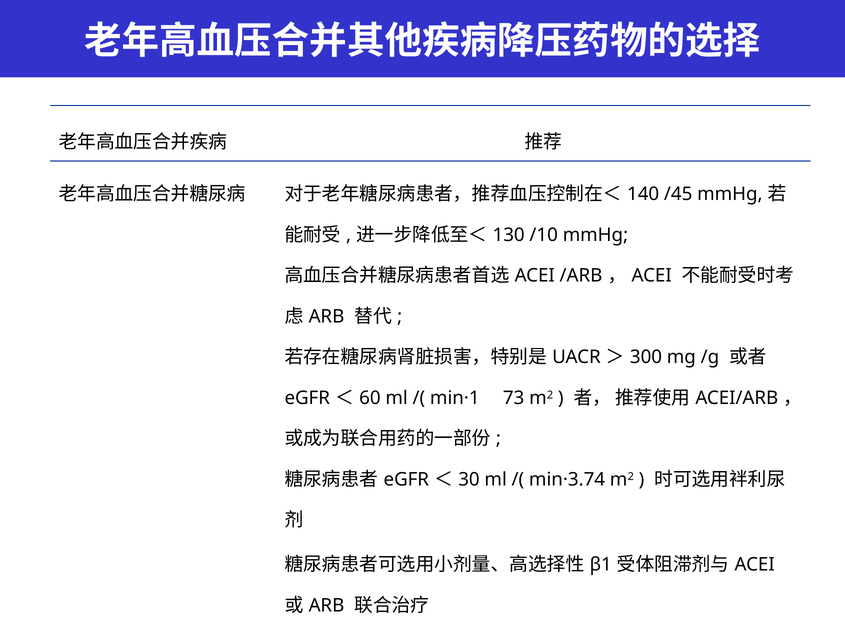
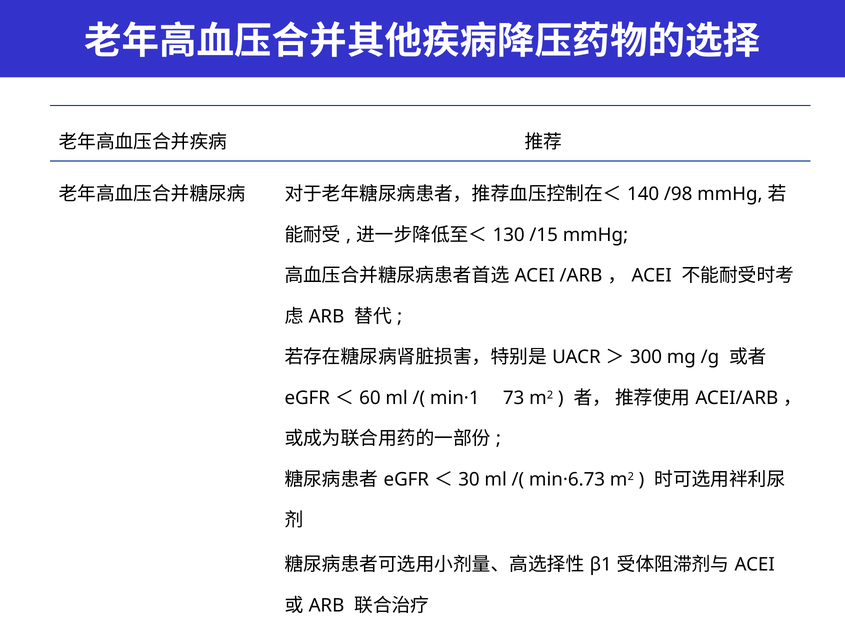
/45: /45 -> /98
/10: /10 -> /15
min·3.74: min·3.74 -> min·6.73
